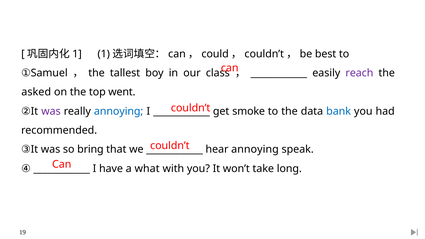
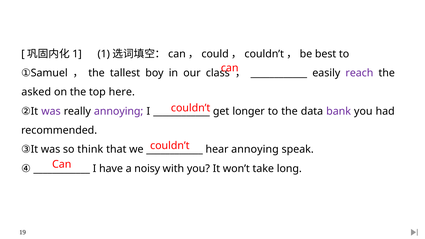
went: went -> here
annoying at (119, 111) colour: blue -> purple
smoke: smoke -> longer
bank colour: blue -> purple
bring: bring -> think
what: what -> noisy
